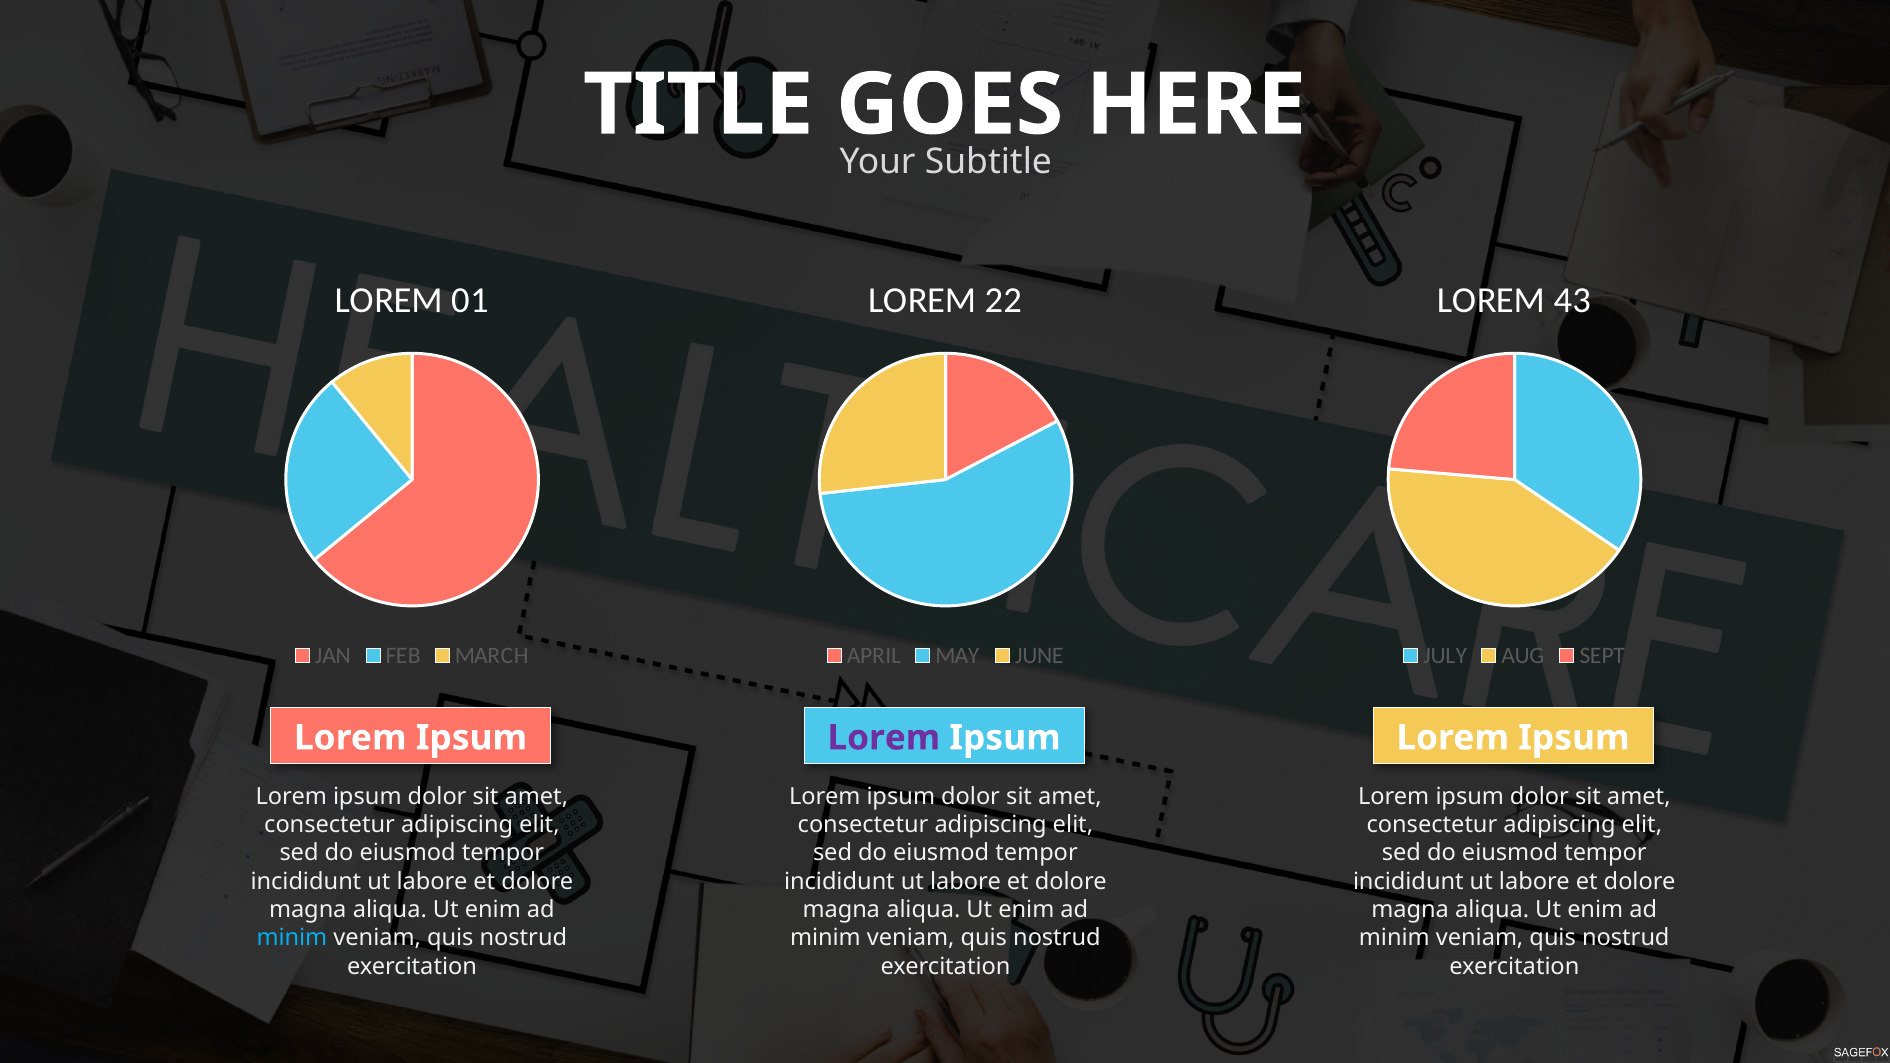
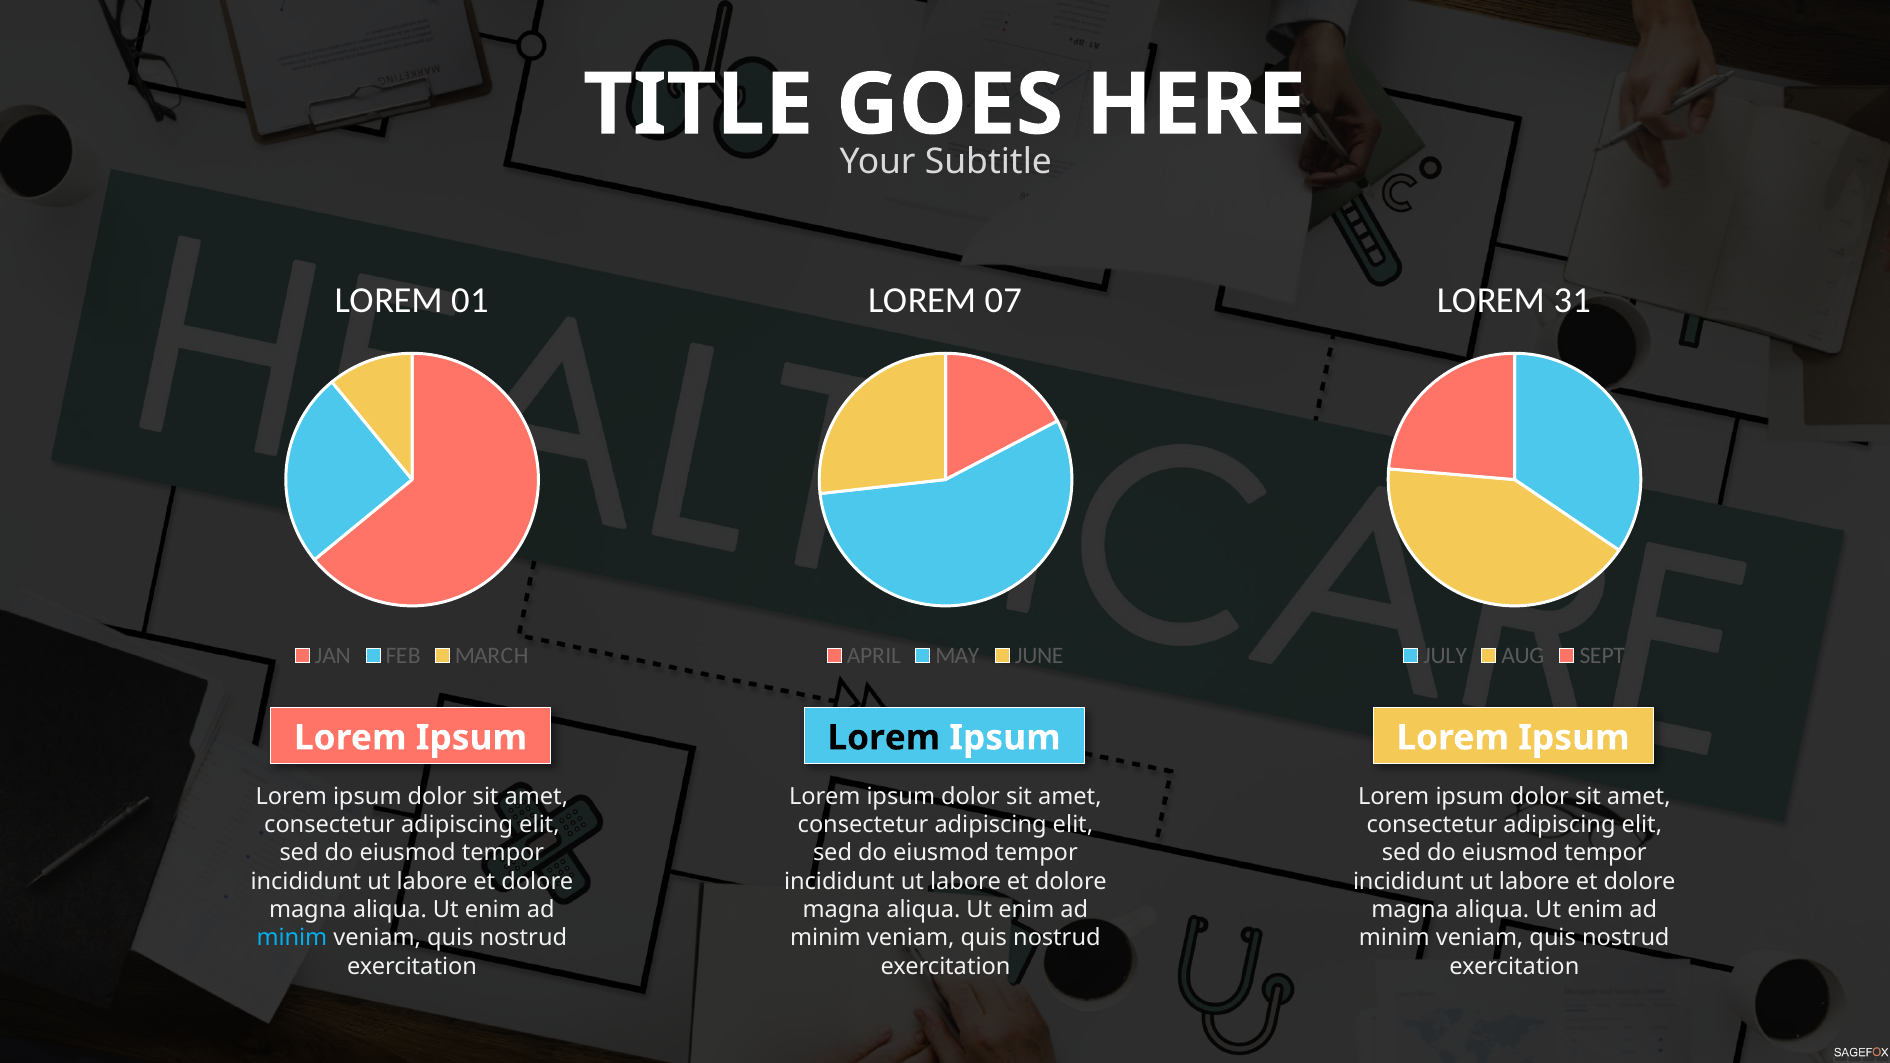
22: 22 -> 07
43: 43 -> 31
Lorem at (884, 738) colour: purple -> black
